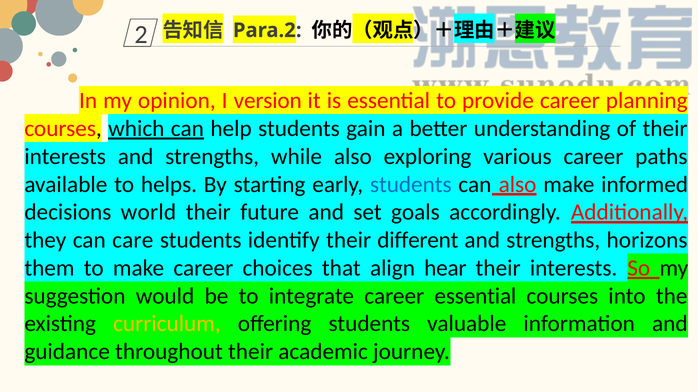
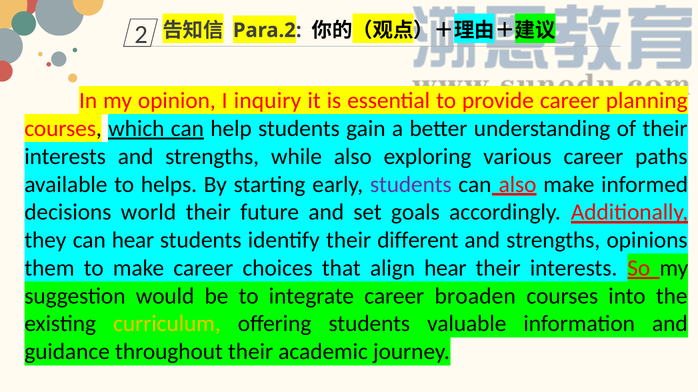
version: version -> inquiry
students at (411, 185) colour: blue -> purple
can care: care -> hear
horizons: horizons -> opinions
career essential: essential -> broaden
